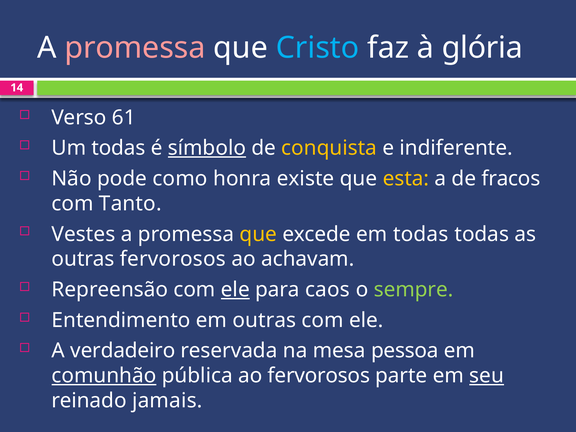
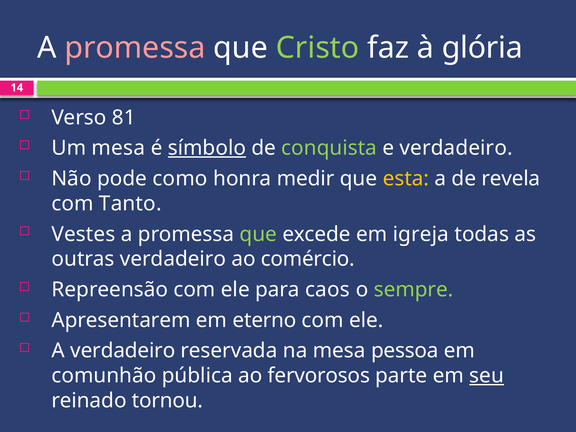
Cristo colour: light blue -> light green
61: 61 -> 81
Um todas: todas -> mesa
conquista colour: yellow -> light green
e indiferente: indiferente -> verdadeiro
existe: existe -> medir
fracos: fracos -> revela
que at (258, 234) colour: yellow -> light green
em todas: todas -> igreja
outras fervorosos: fervorosos -> verdadeiro
achavam: achavam -> comércio
ele at (235, 290) underline: present -> none
Entendimento: Entendimento -> Apresentarem
em outras: outras -> eterno
comunhão underline: present -> none
jamais: jamais -> tornou
